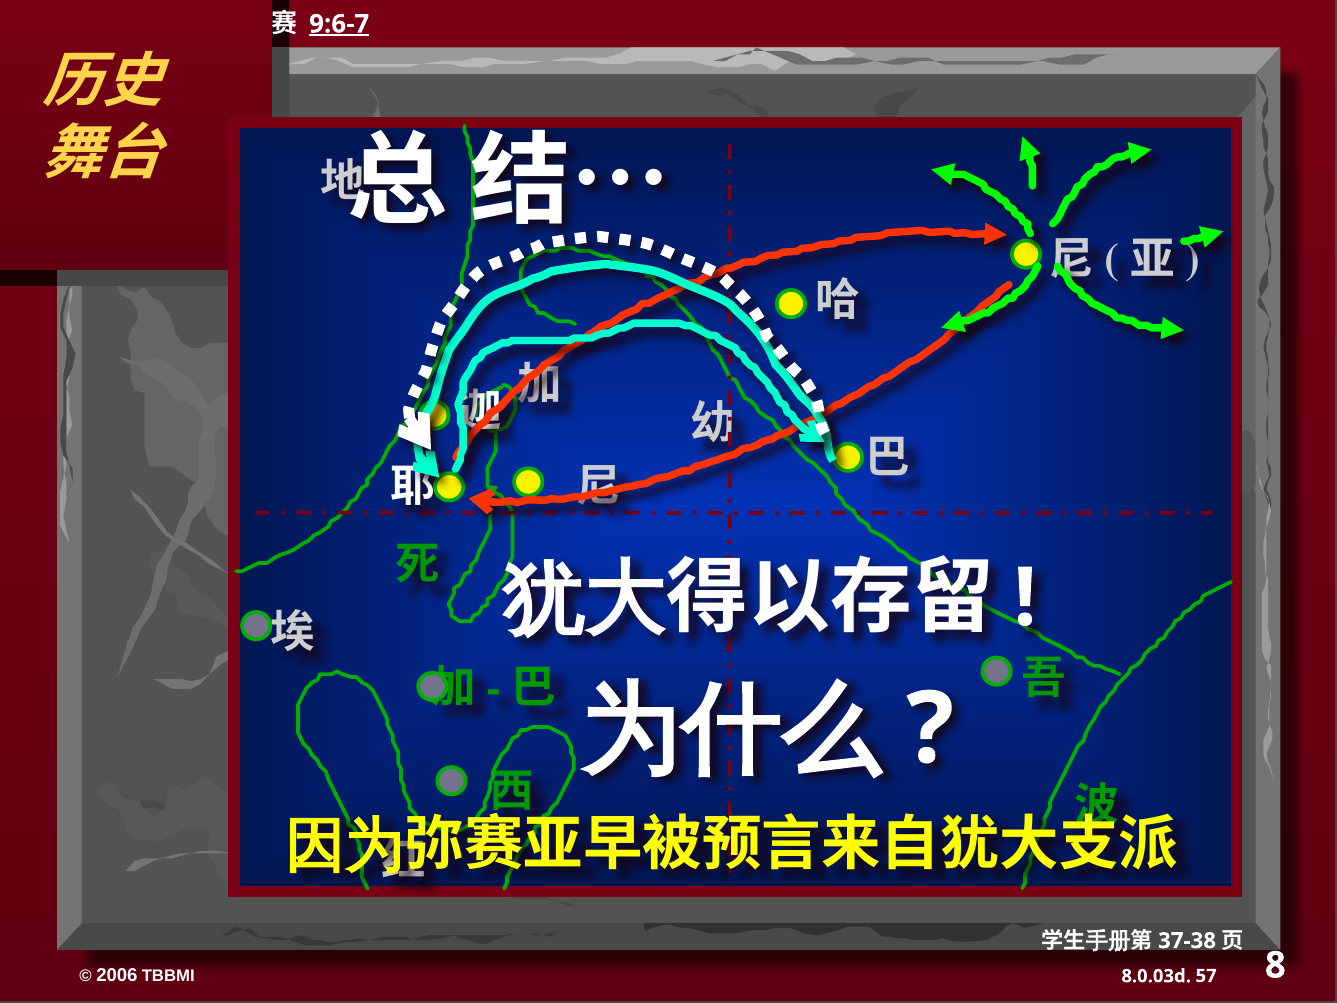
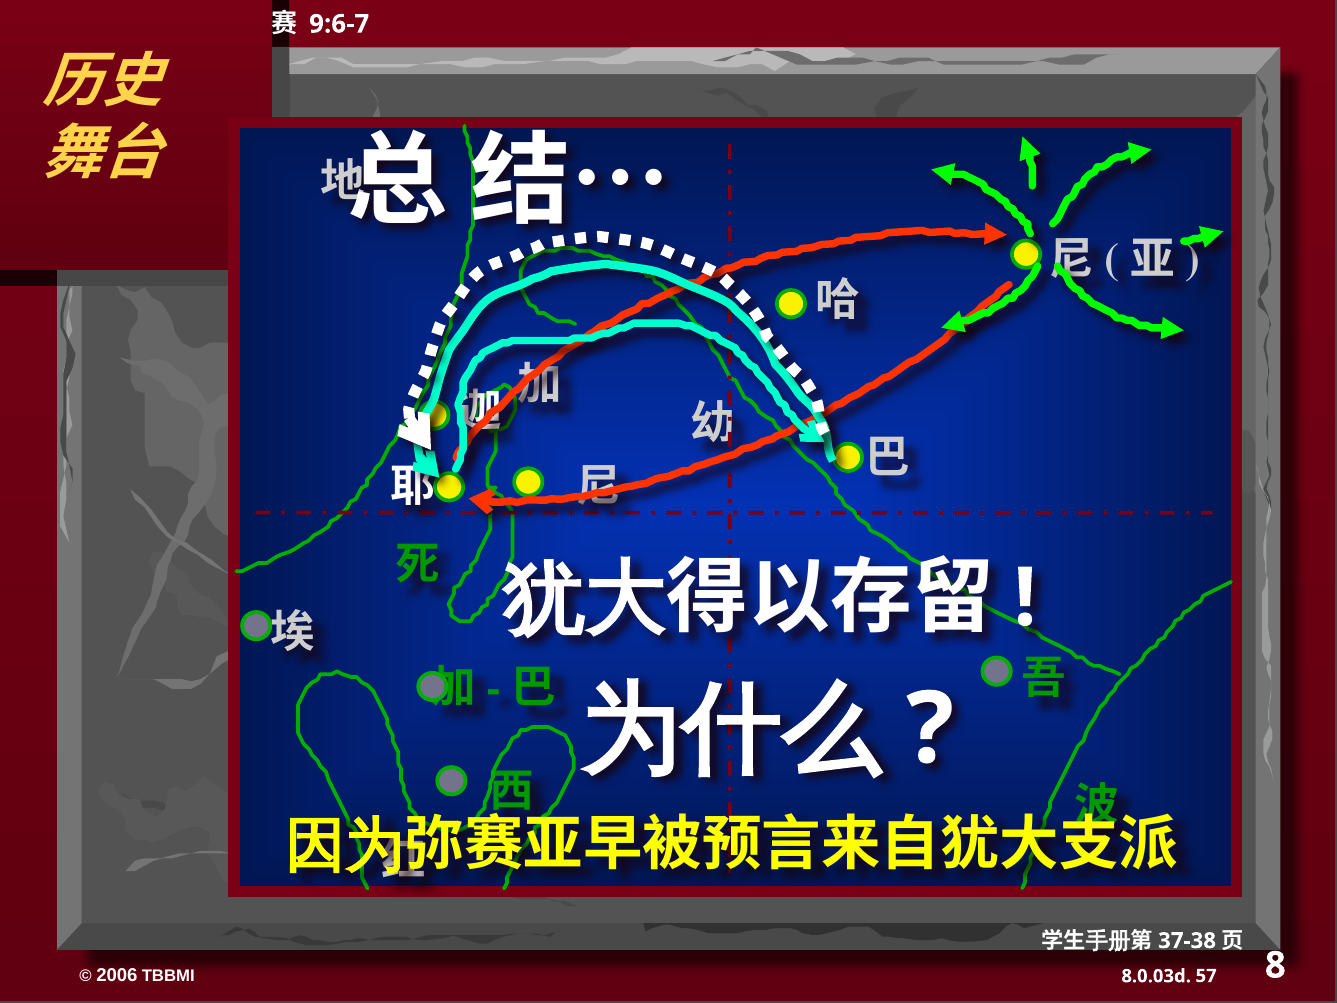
9:6-7 underline: present -> none
